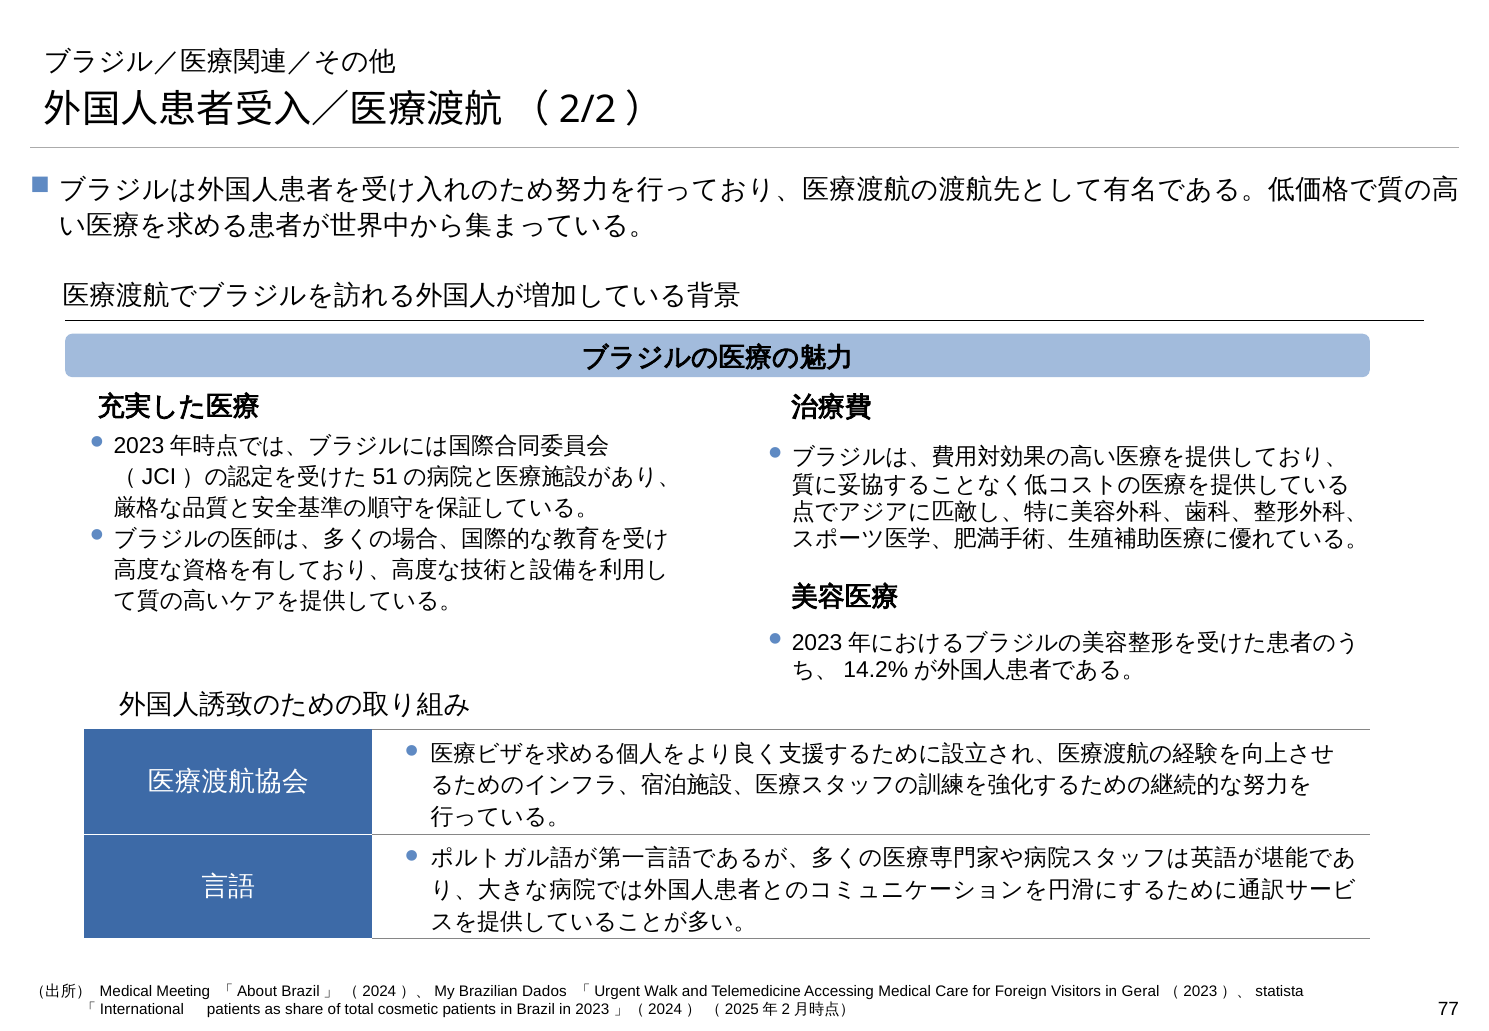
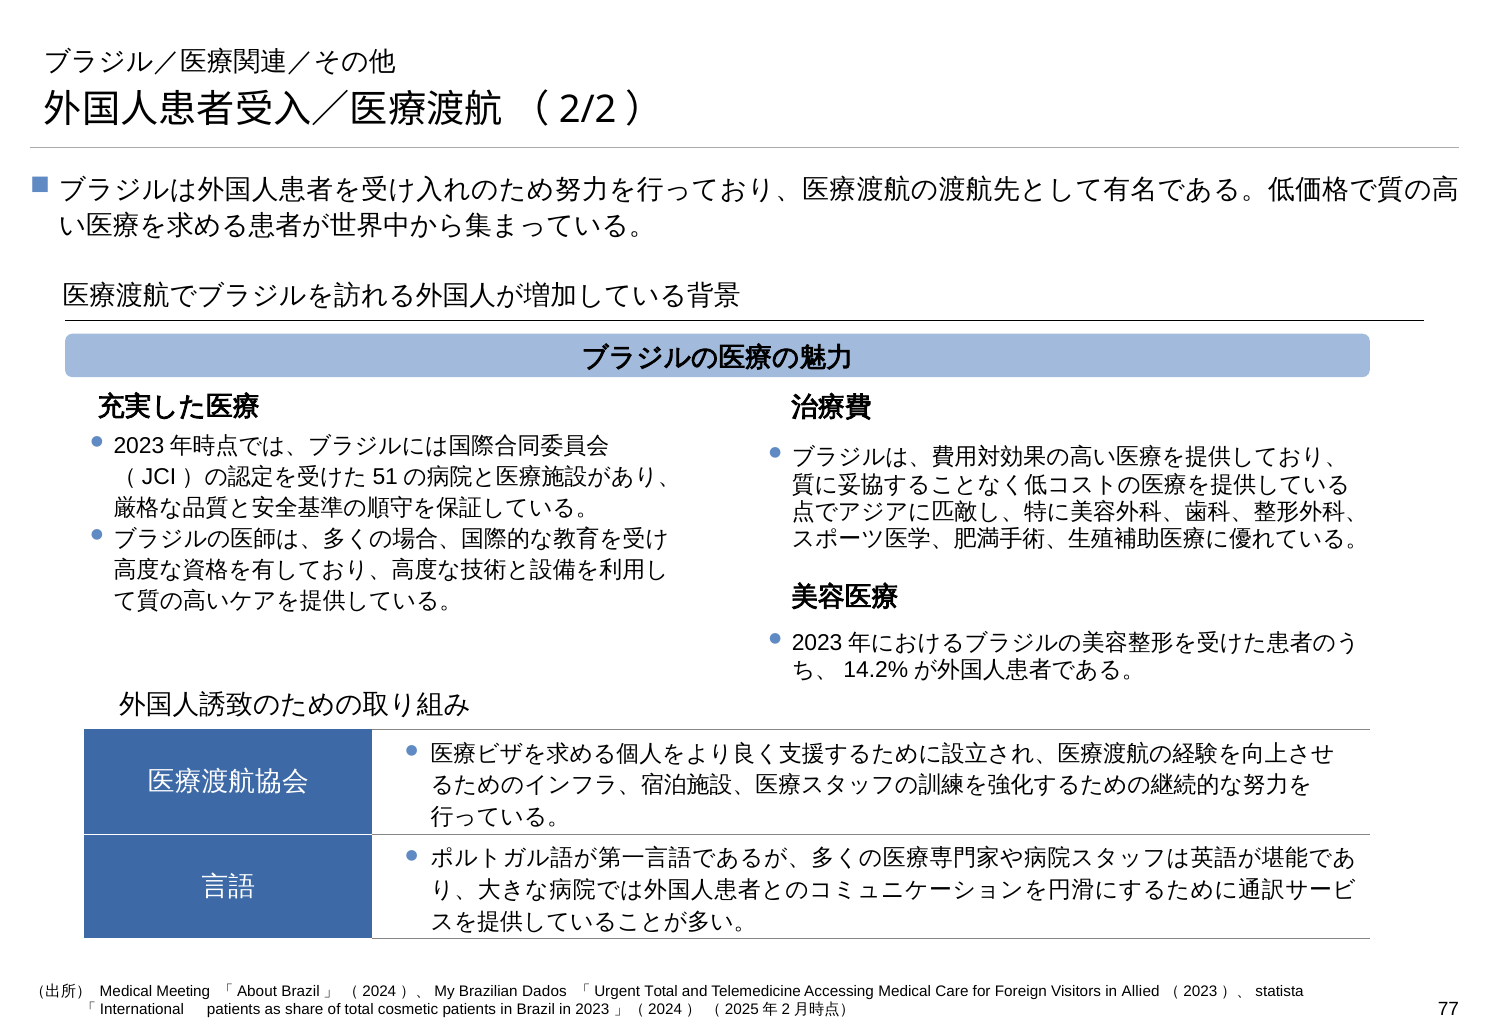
「Urgent Walk: Walk -> Total
Geral: Geral -> Allied
